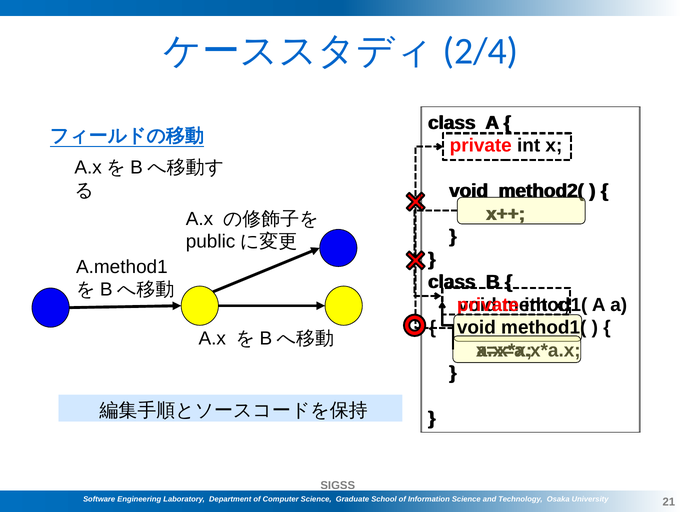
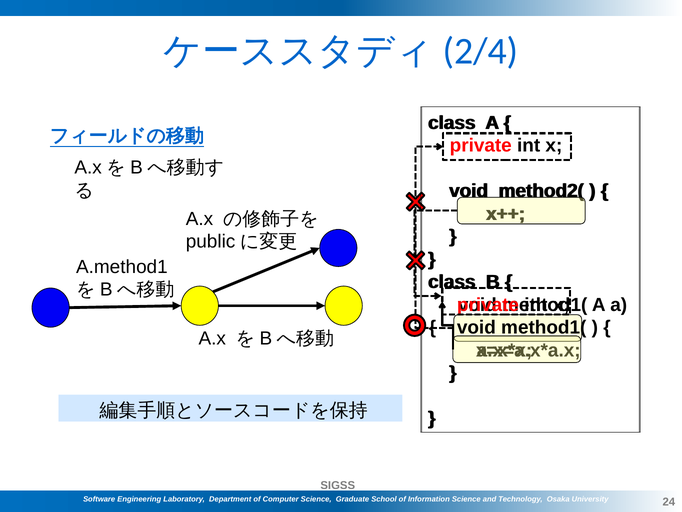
21: 21 -> 24
